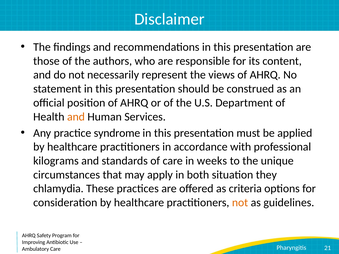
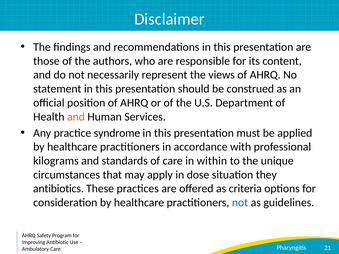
weeks: weeks -> within
both: both -> dose
chlamydia: chlamydia -> antibiotics
not at (240, 203) colour: orange -> blue
